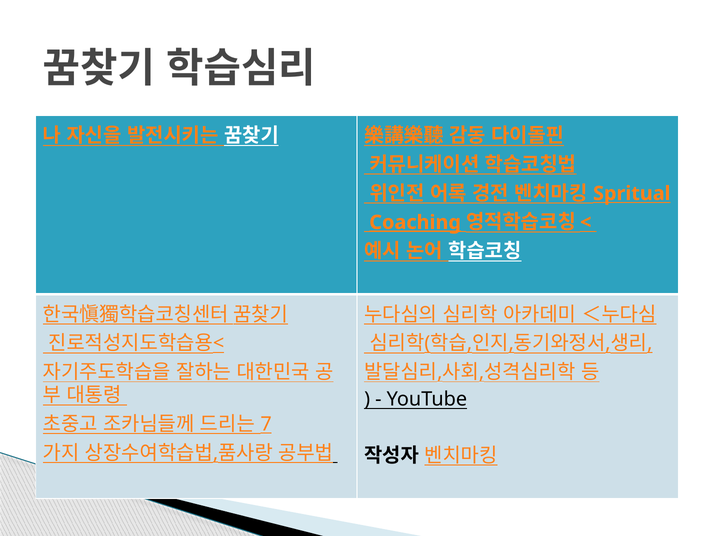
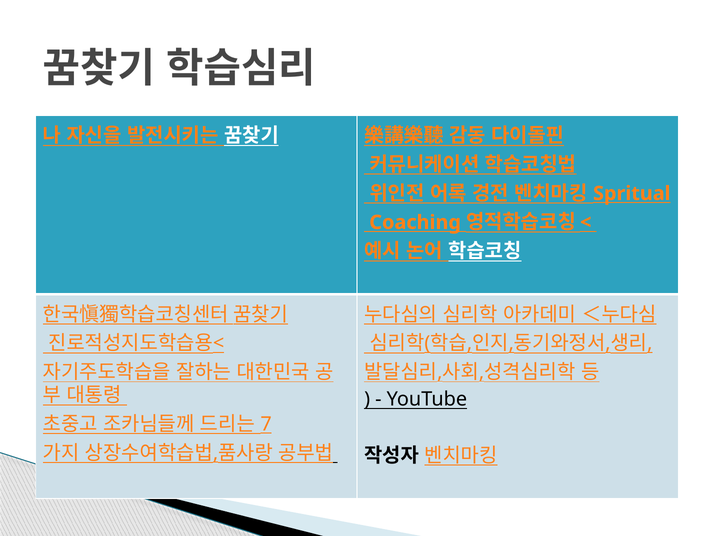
Coaching underline: present -> none
